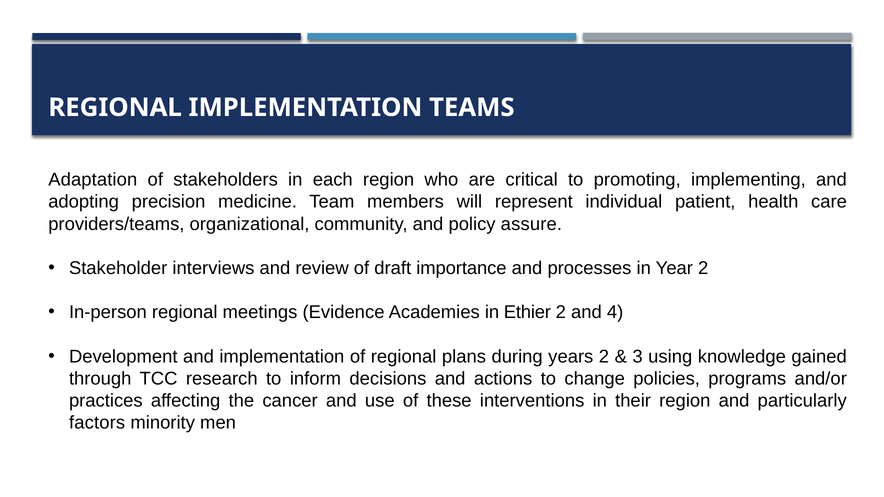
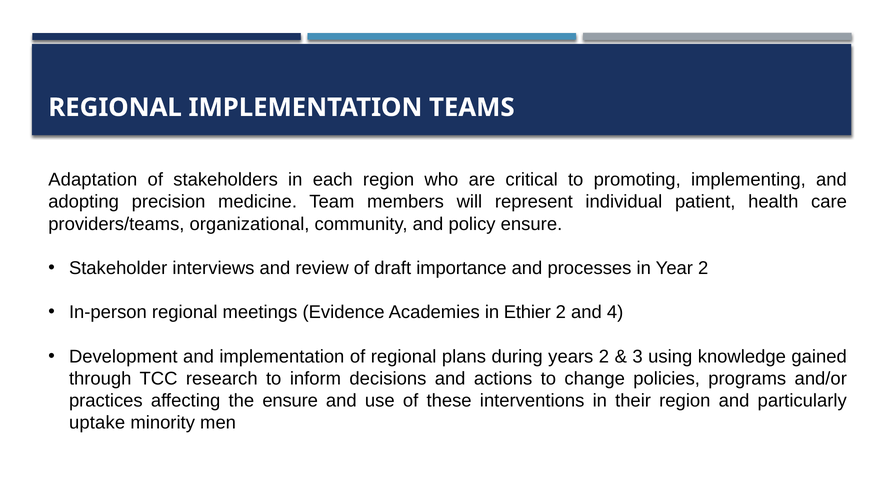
policy assure: assure -> ensure
the cancer: cancer -> ensure
factors: factors -> uptake
